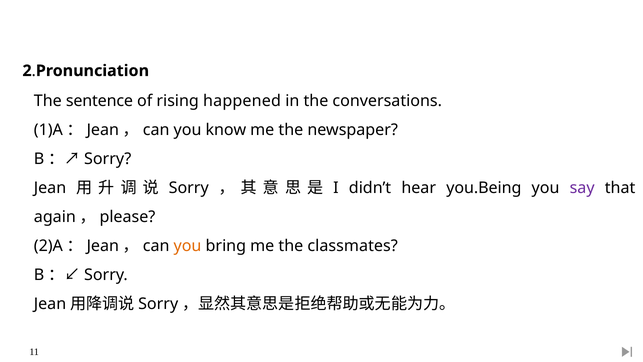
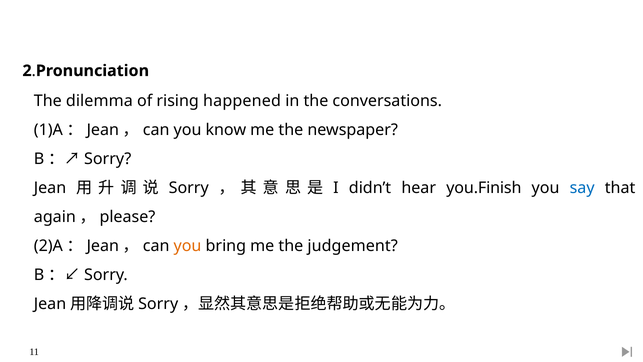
sentence: sentence -> dilemma
you.Being: you.Being -> you.Finish
say colour: purple -> blue
classmates: classmates -> judgement
